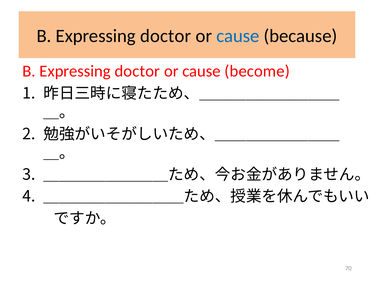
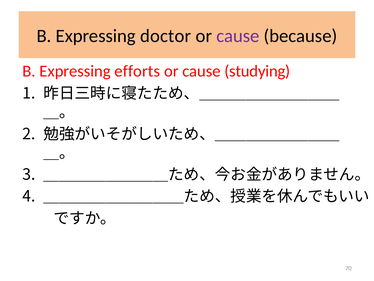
cause at (238, 36) colour: blue -> purple
doctor at (137, 71): doctor -> efforts
become: become -> studying
